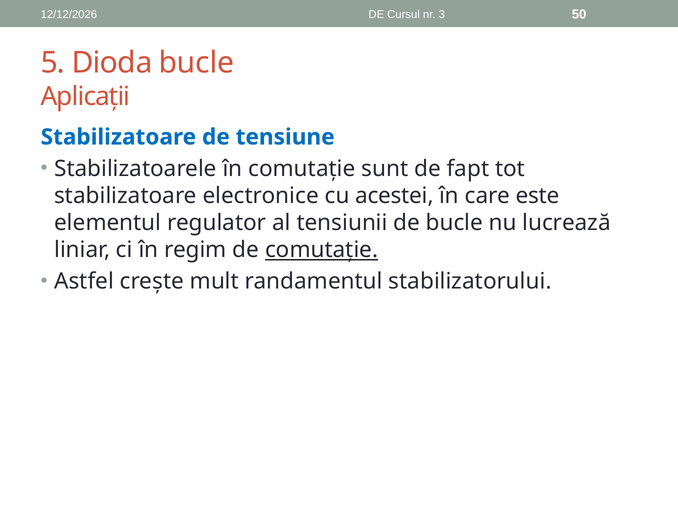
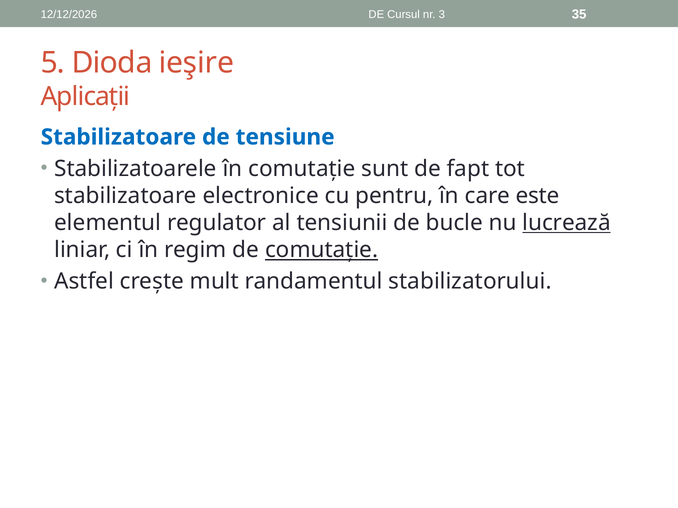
50: 50 -> 35
Dioda bucle: bucle -> ieşire
acestei: acestei -> pentru
lucrează underline: none -> present
